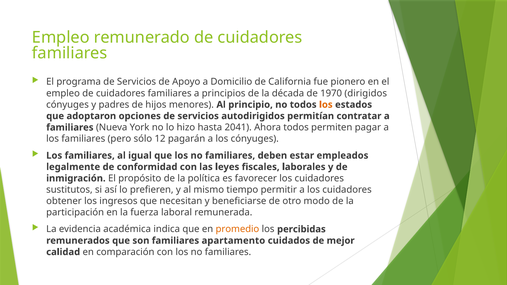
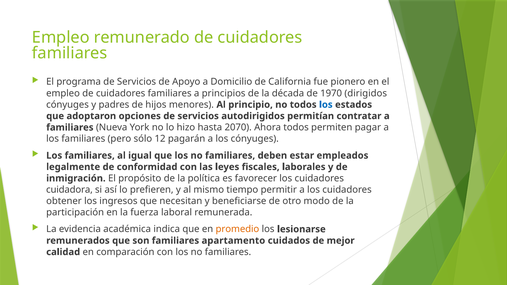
los at (326, 105) colour: orange -> blue
2041: 2041 -> 2070
sustitutos: sustitutos -> cuidadora
percibidas: percibidas -> lesionarse
